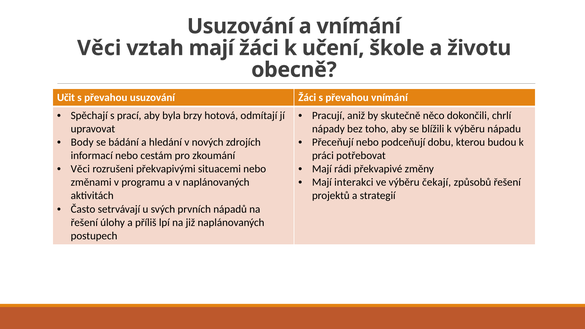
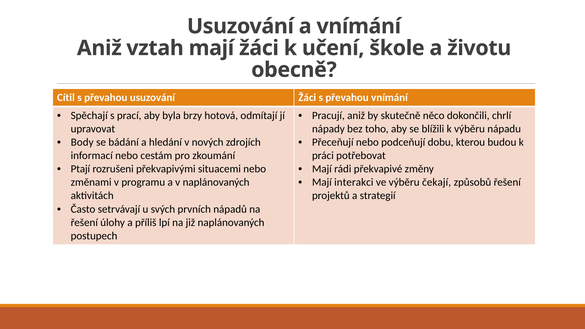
Věci at (99, 48): Věci -> Aniž
Učit: Učit -> Cítil
Věci at (80, 169): Věci -> Ptají
